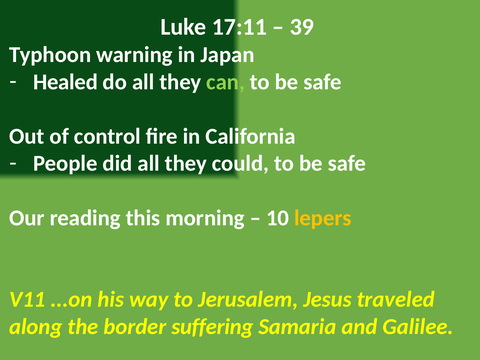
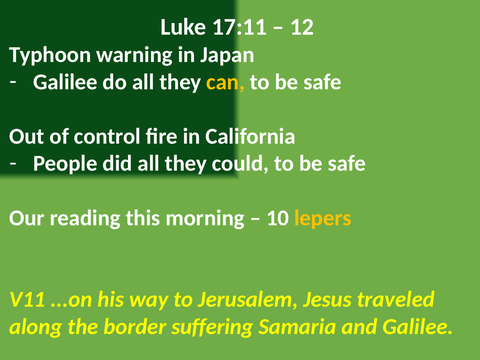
39: 39 -> 12
Healed at (65, 82): Healed -> Galilee
can colour: light green -> yellow
